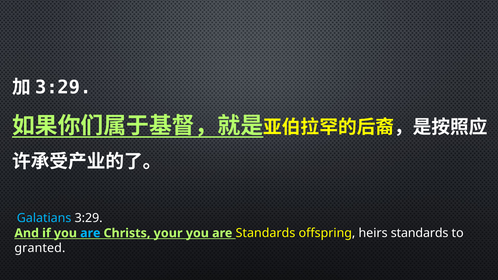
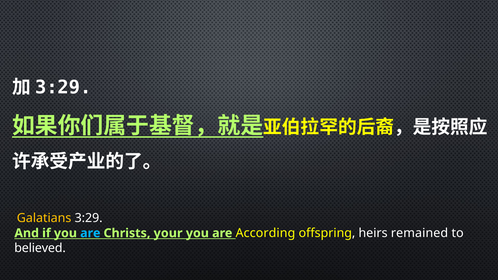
Galatians colour: light blue -> yellow
are Standards: Standards -> According
heirs standards: standards -> remained
granted: granted -> believed
